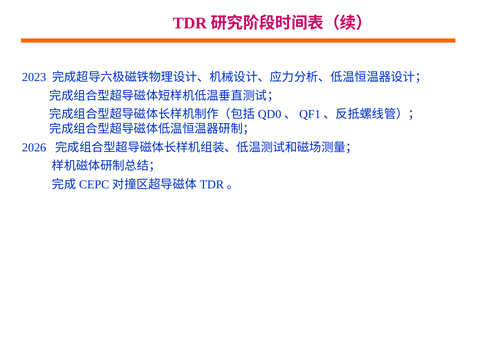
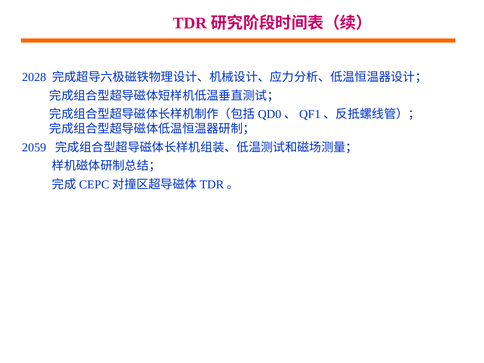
2023: 2023 -> 2028
2026: 2026 -> 2059
